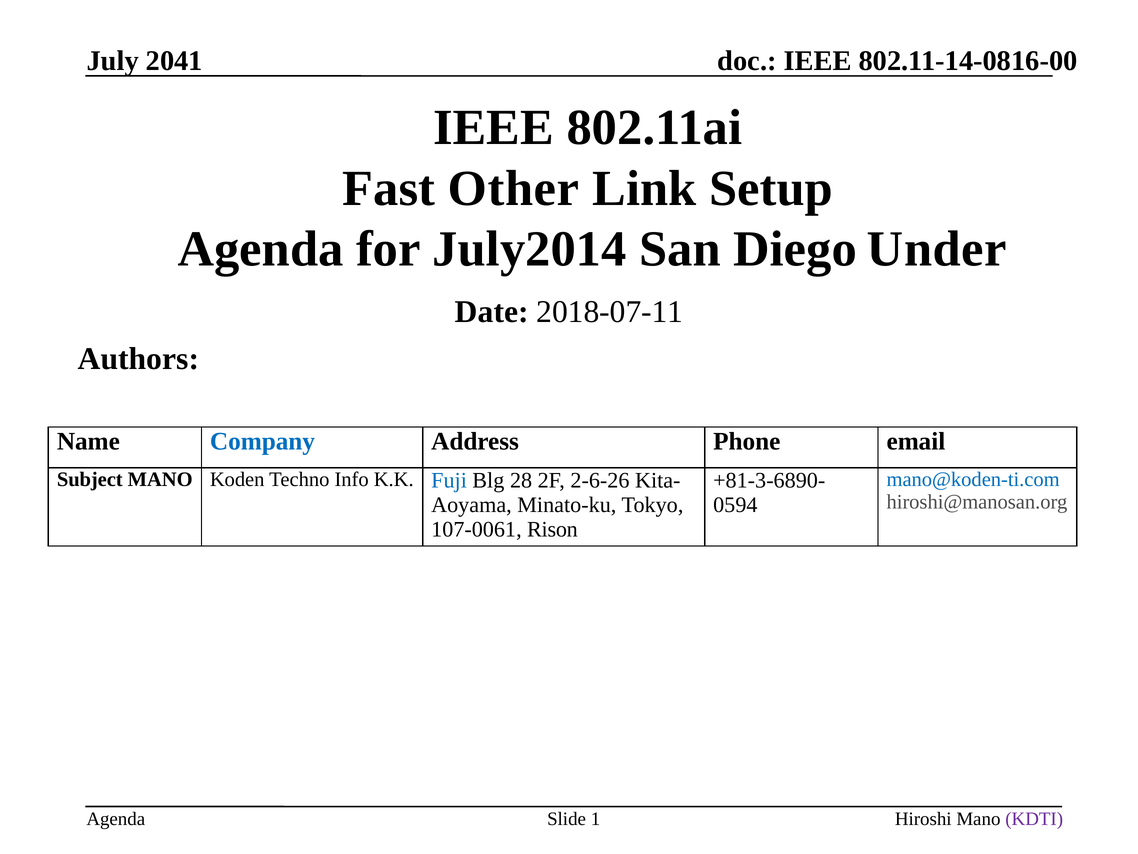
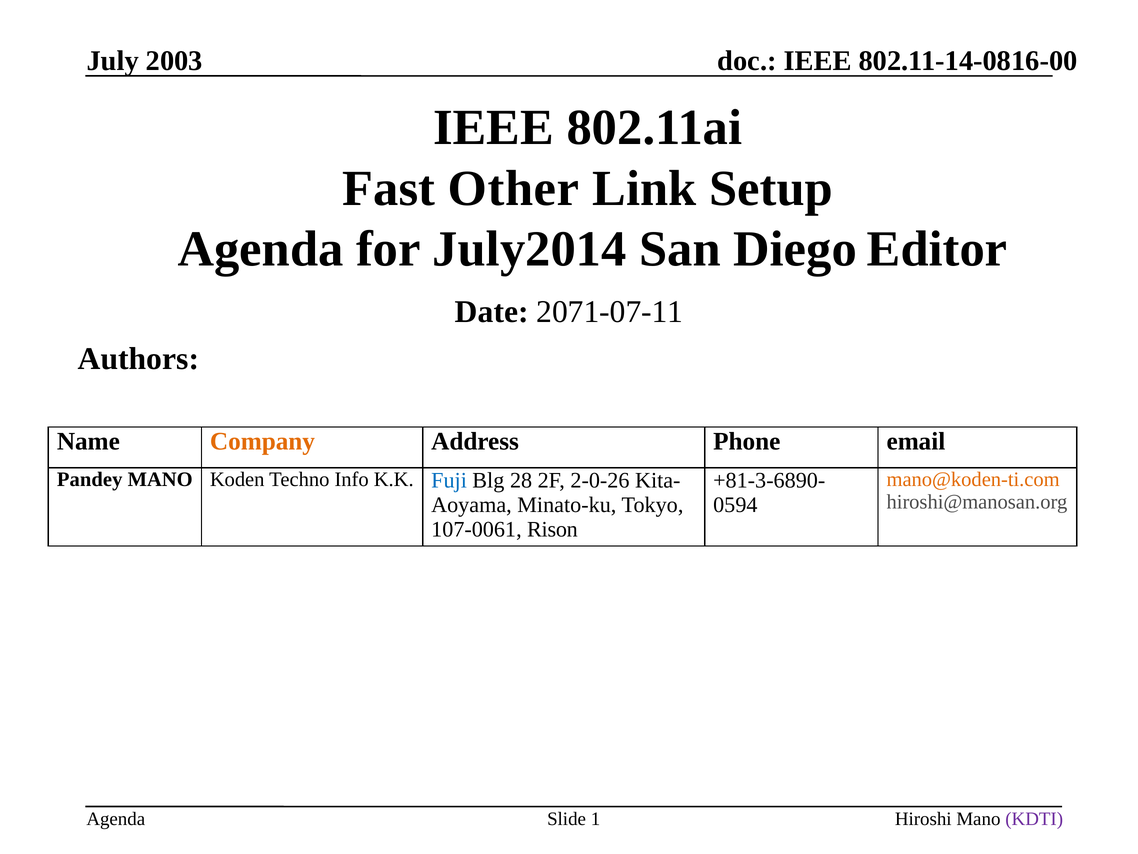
2041: 2041 -> 2003
Under: Under -> Editor
2018-07-11: 2018-07-11 -> 2071-07-11
Company colour: blue -> orange
Subject: Subject -> Pandey
2-6-26: 2-6-26 -> 2-0-26
mano@koden-ti.com colour: blue -> orange
